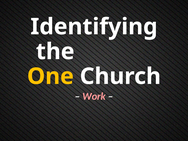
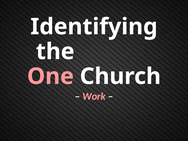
One colour: yellow -> pink
